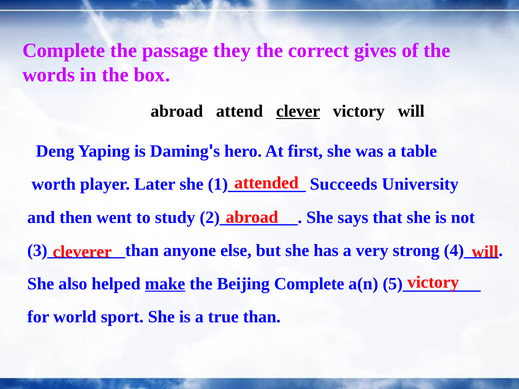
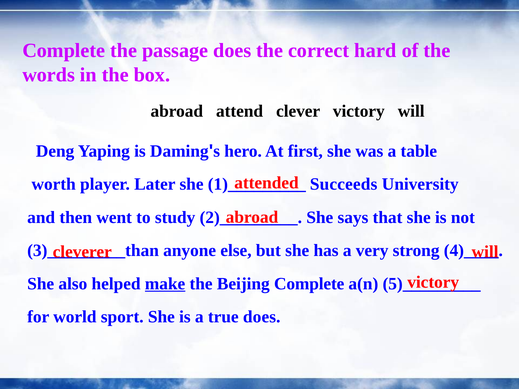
passage they: they -> does
gives: gives -> hard
clever underline: present -> none
true than: than -> does
